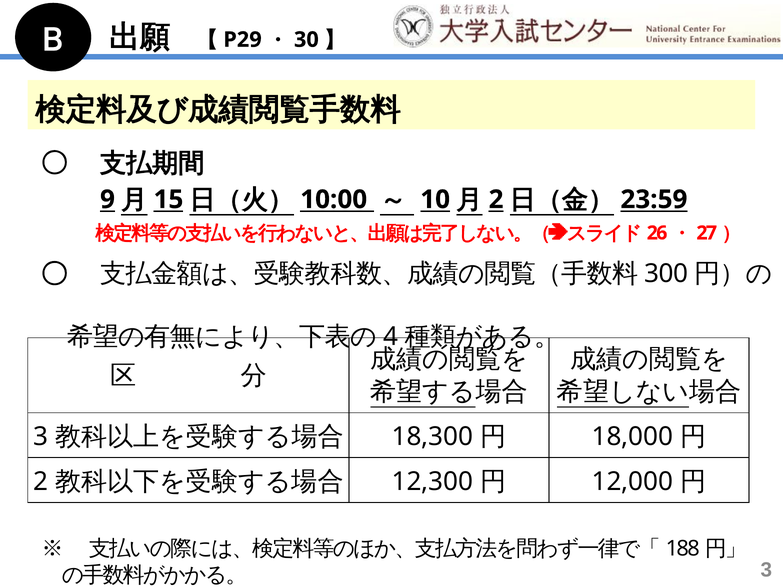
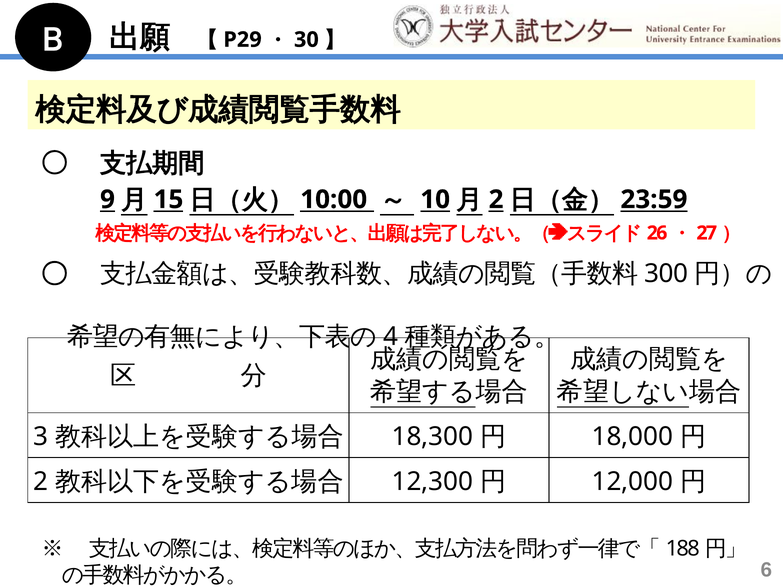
3 at (766, 570): 3 -> 6
